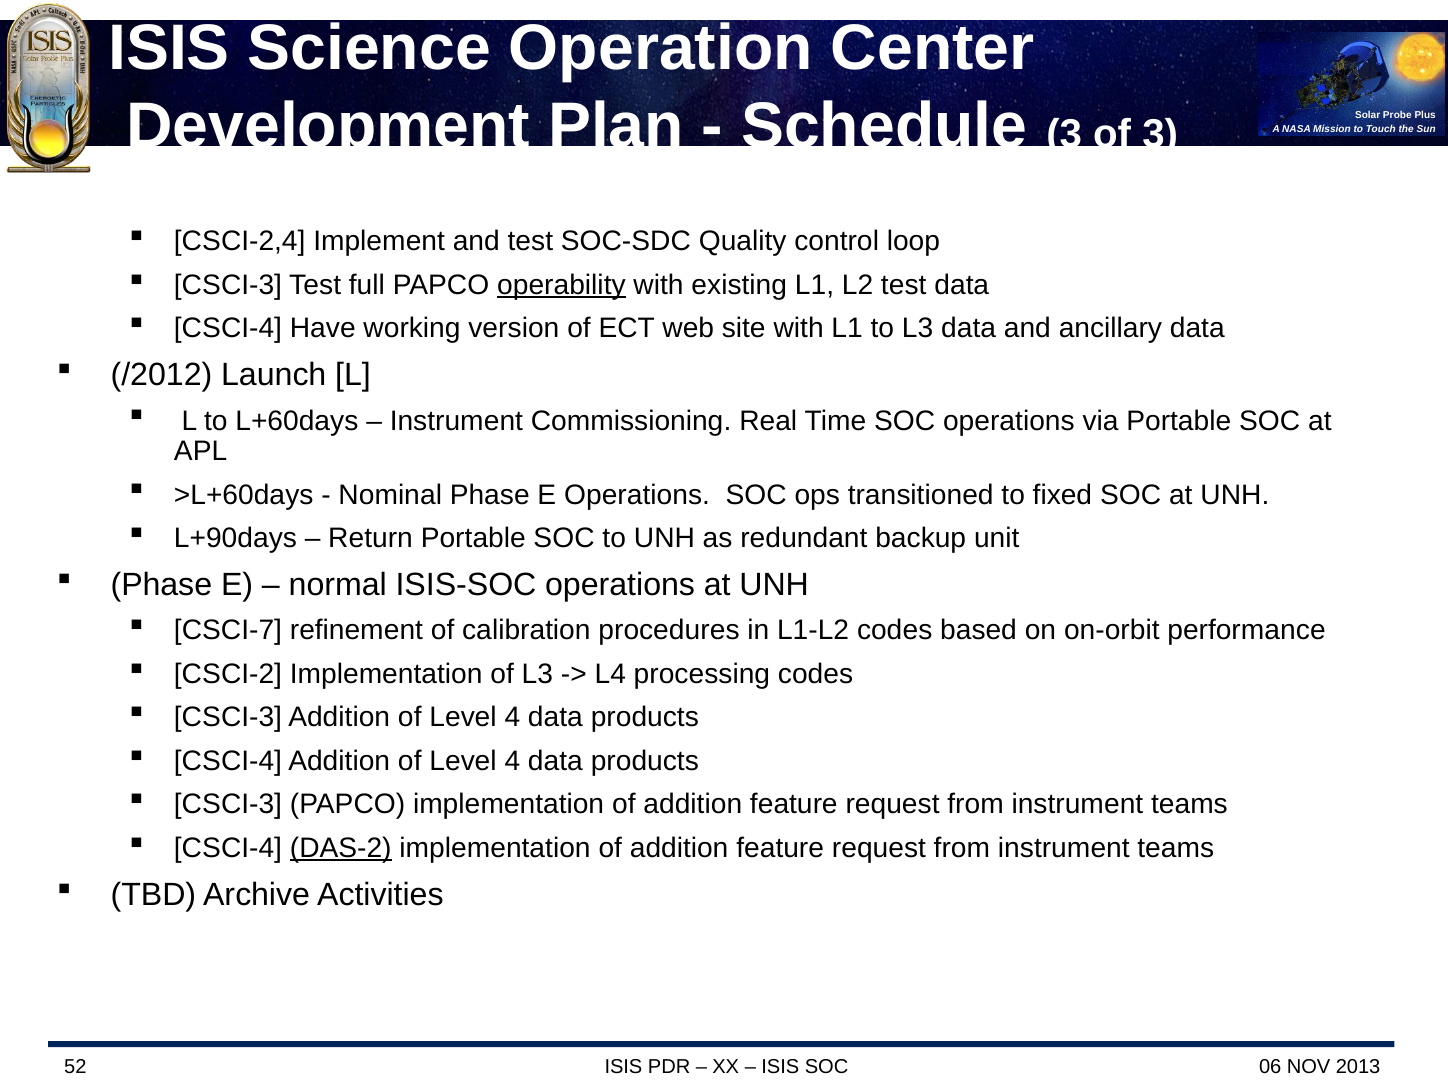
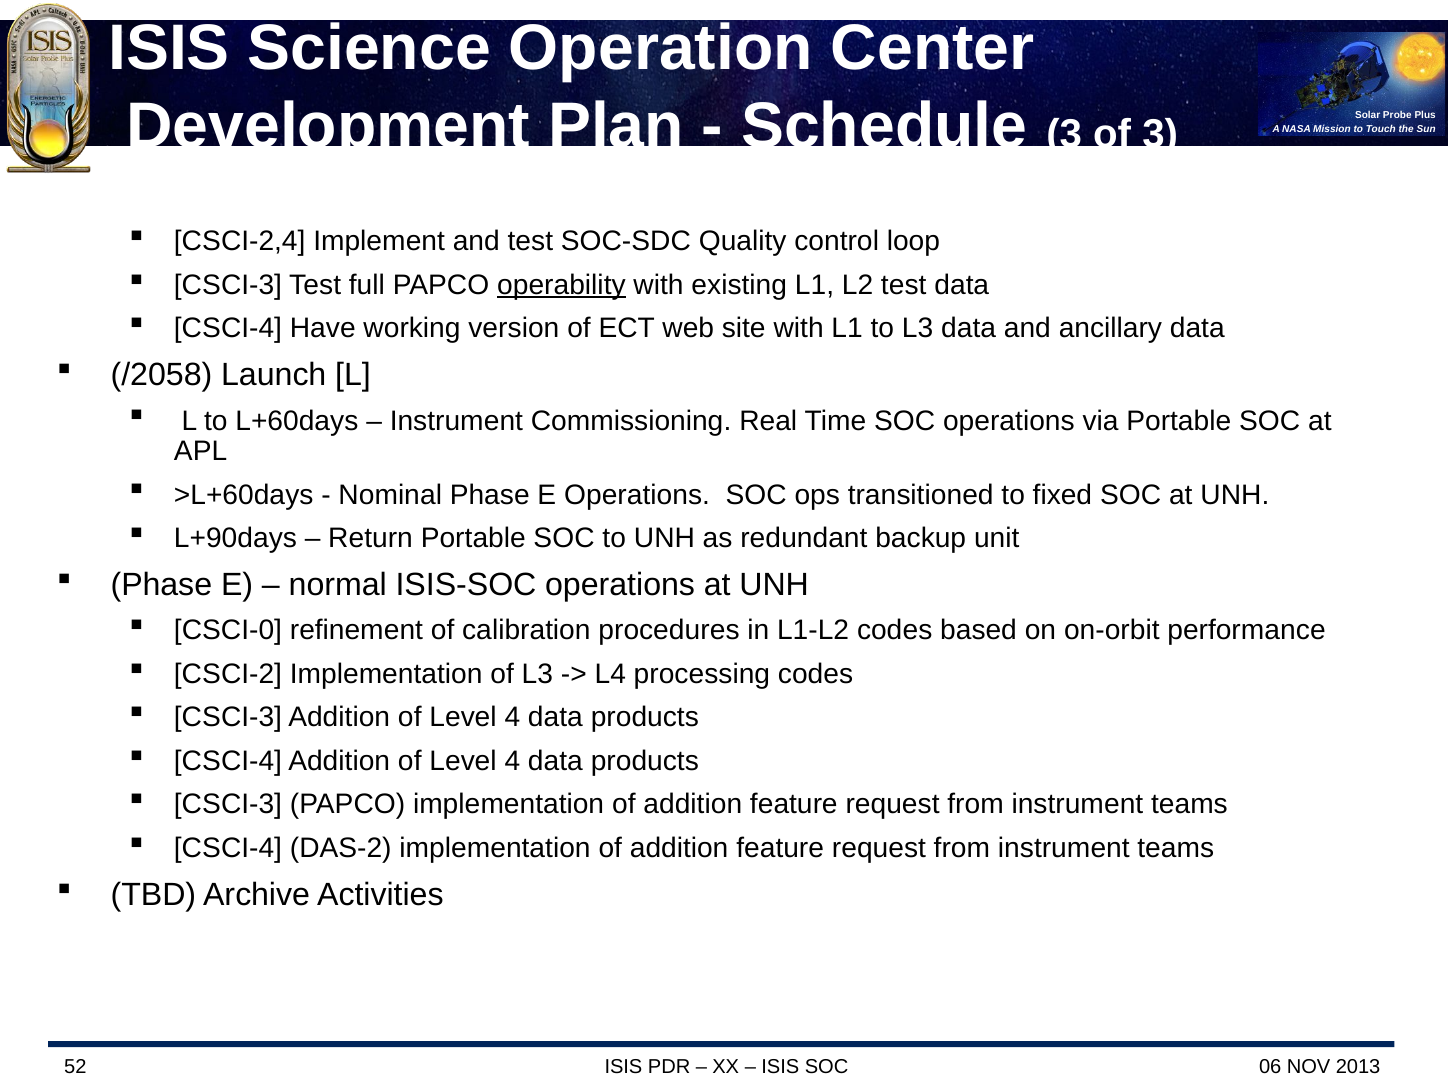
/2012: /2012 -> /2058
CSCI-7: CSCI-7 -> CSCI-0
DAS-2 underline: present -> none
